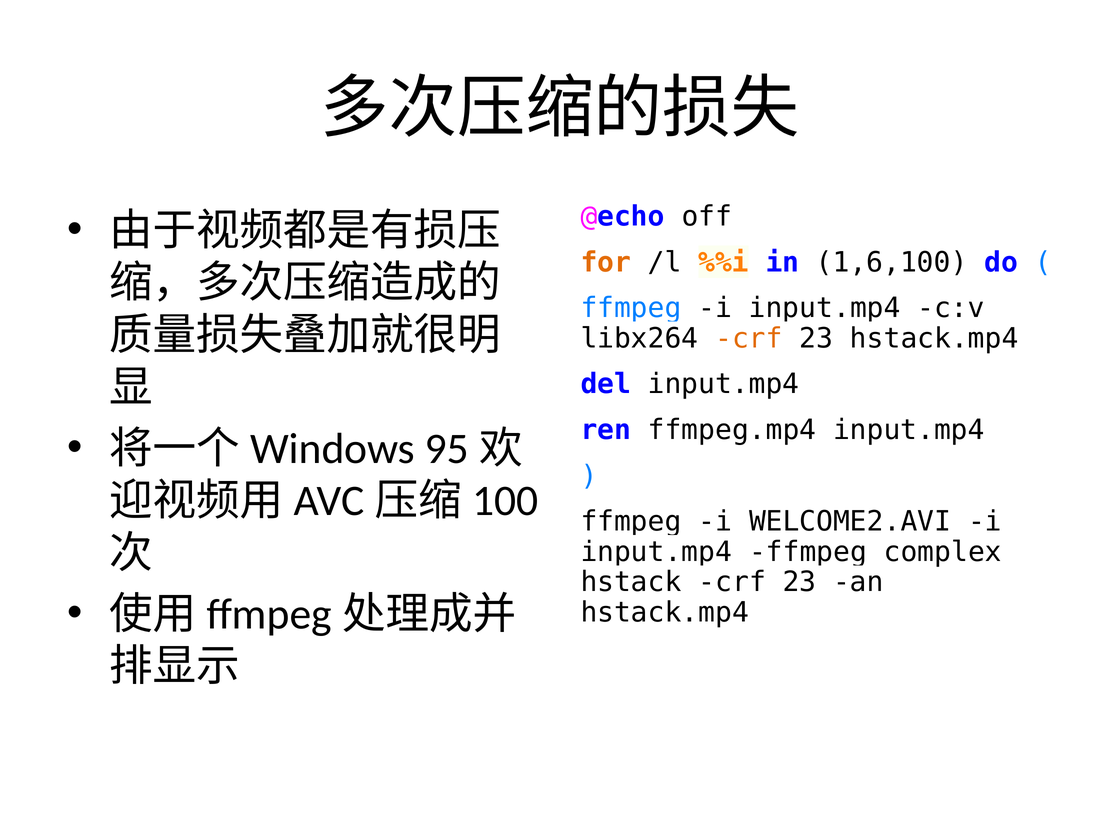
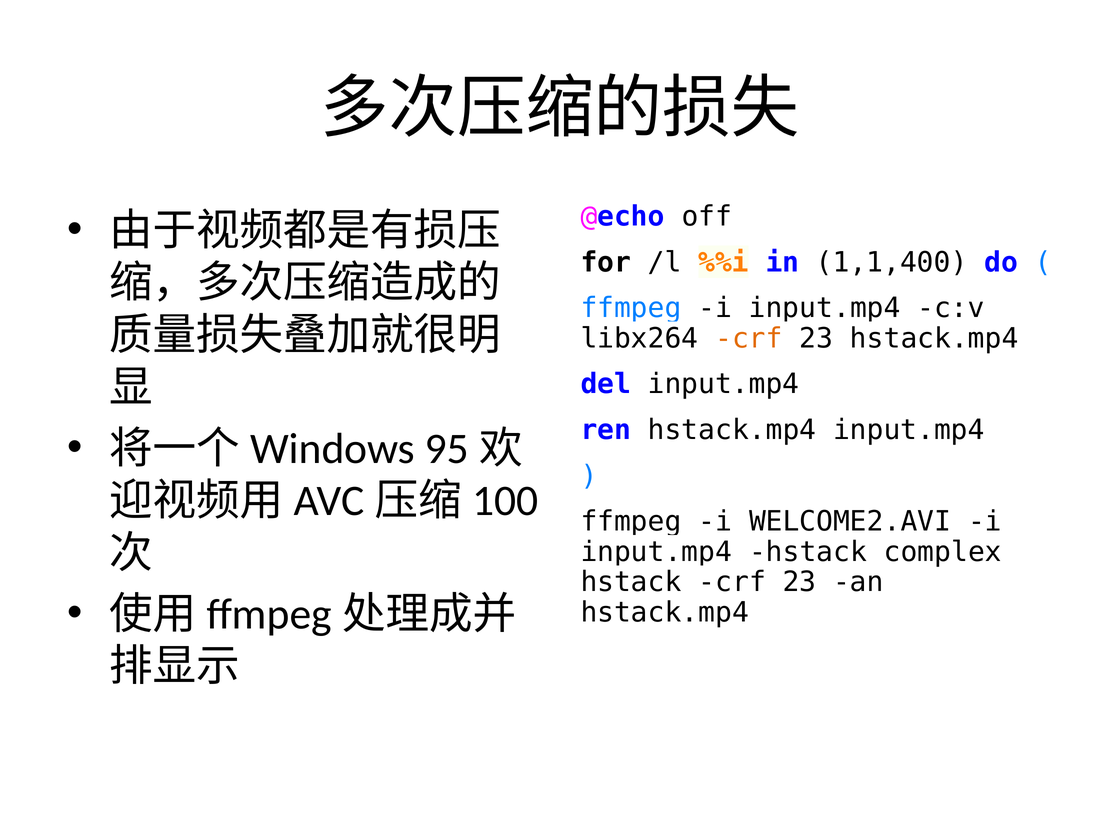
for colour: orange -> black
1,6,100: 1,6,100 -> 1,1,400
ren ffmpeg.mp4: ffmpeg.mp4 -> hstack.mp4
ffmpeg_complex: ffmpeg_complex -> hstack_complex
